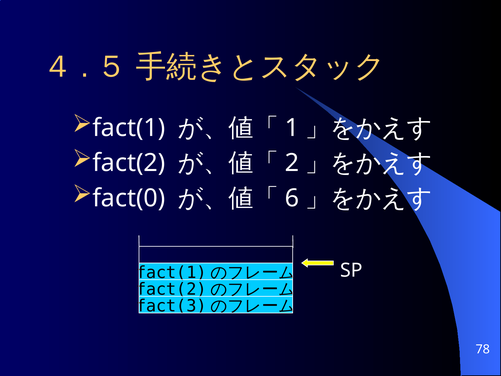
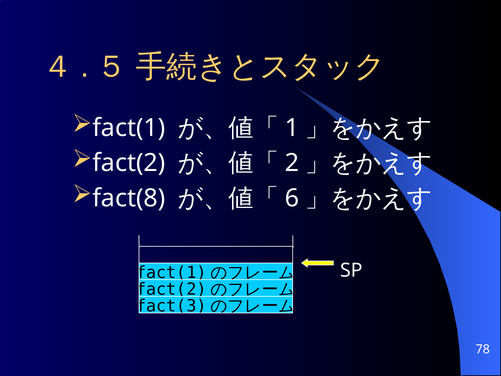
fact(0: fact(0 -> fact(8
